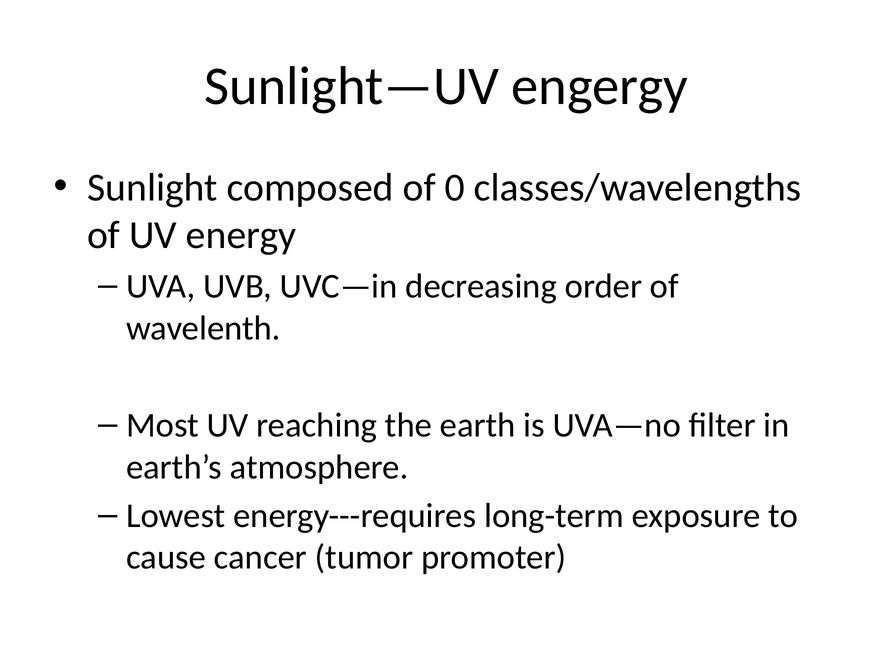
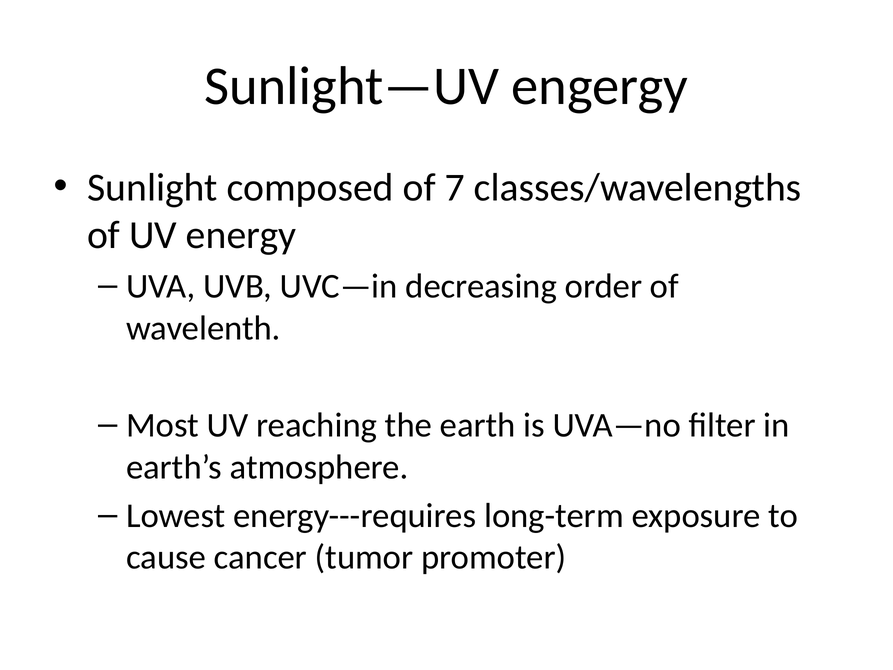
0: 0 -> 7
